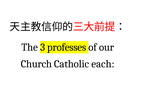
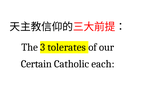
professes: professes -> tolerates
Church: Church -> Certain
